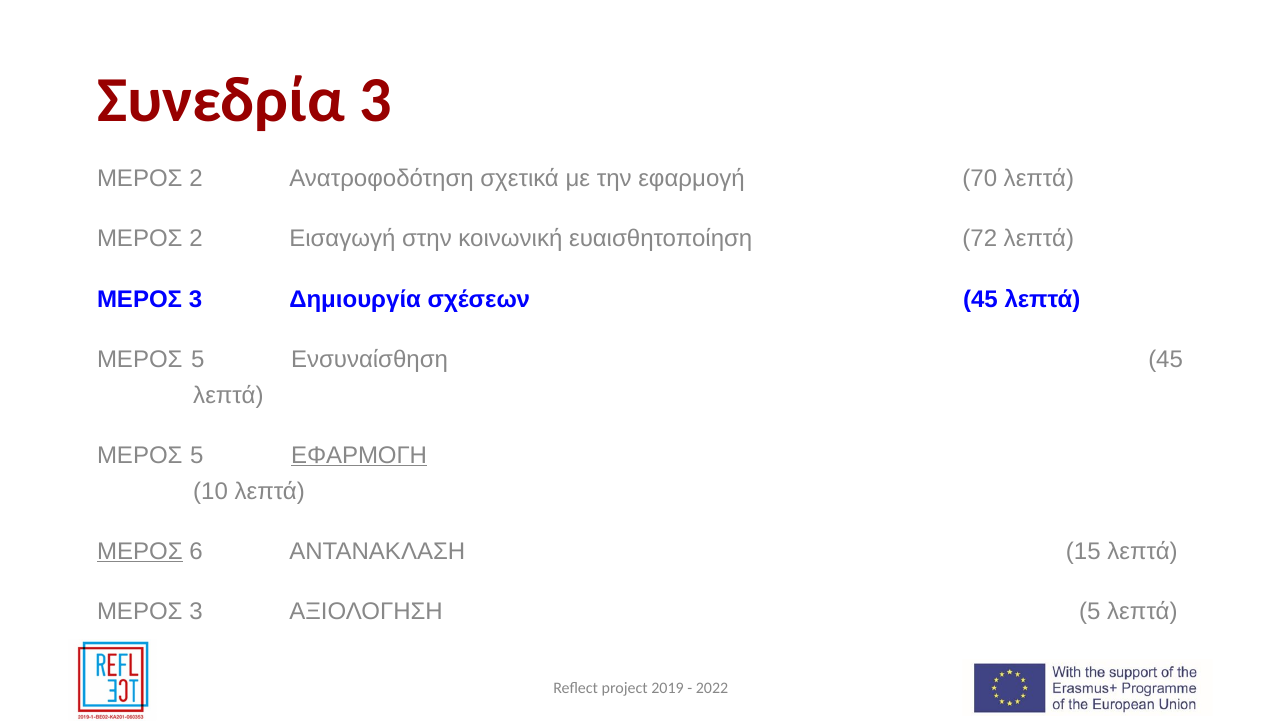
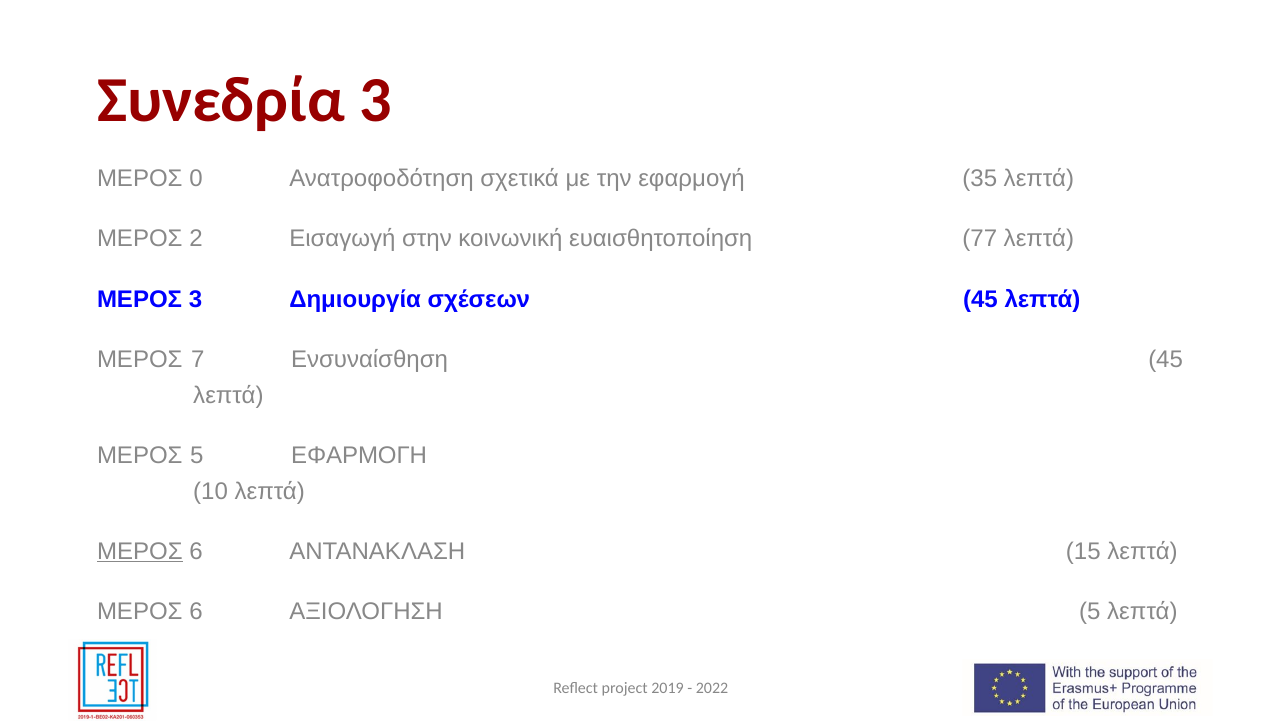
2 at (196, 179): 2 -> 0
70: 70 -> 35
72: 72 -> 77
5 at (198, 359): 5 -> 7
ΕΦΑΡΜΟΓΗ underline: present -> none
3 at (196, 612): 3 -> 6
